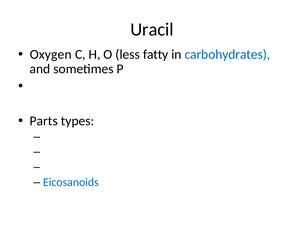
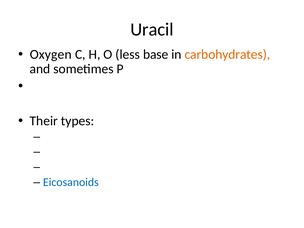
fatty: fatty -> base
carbohydrates colour: blue -> orange
Parts: Parts -> Their
